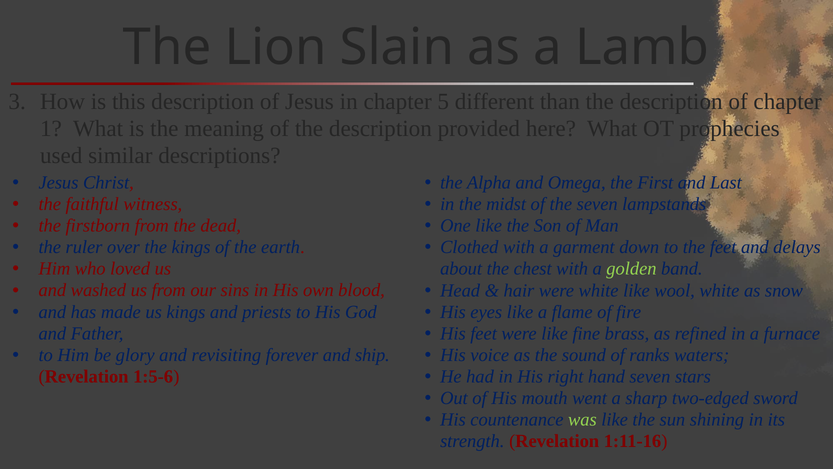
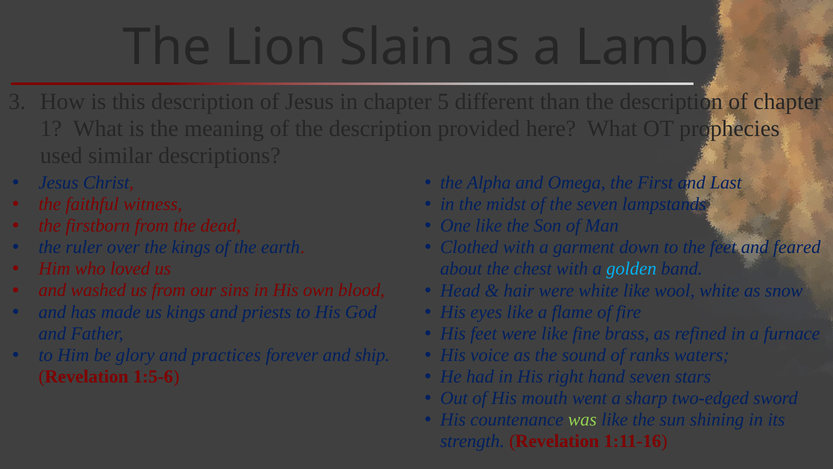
delays: delays -> feared
golden colour: light green -> light blue
revisiting: revisiting -> practices
